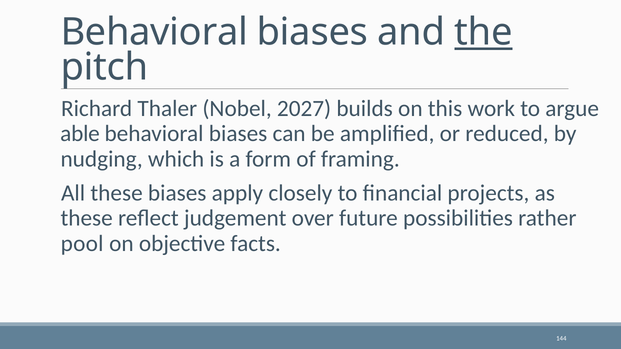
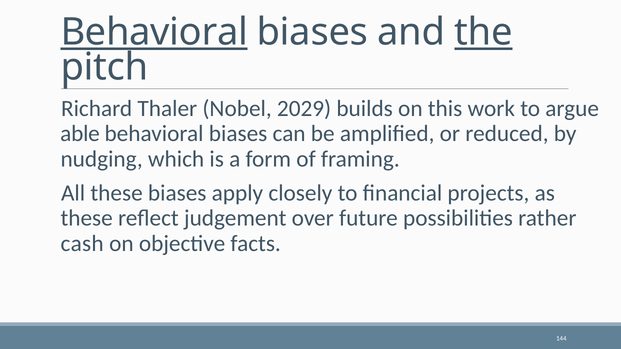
Behavioral at (154, 32) underline: none -> present
2027: 2027 -> 2029
pool: pool -> cash
